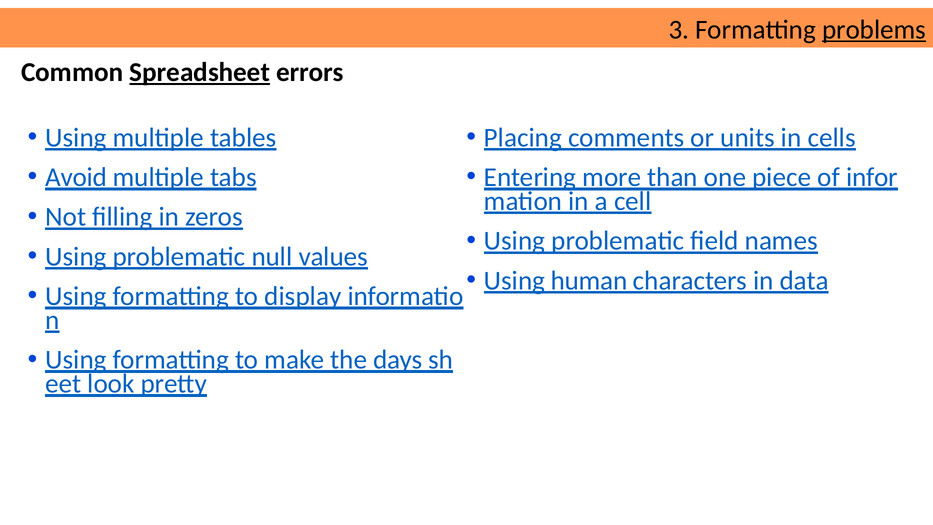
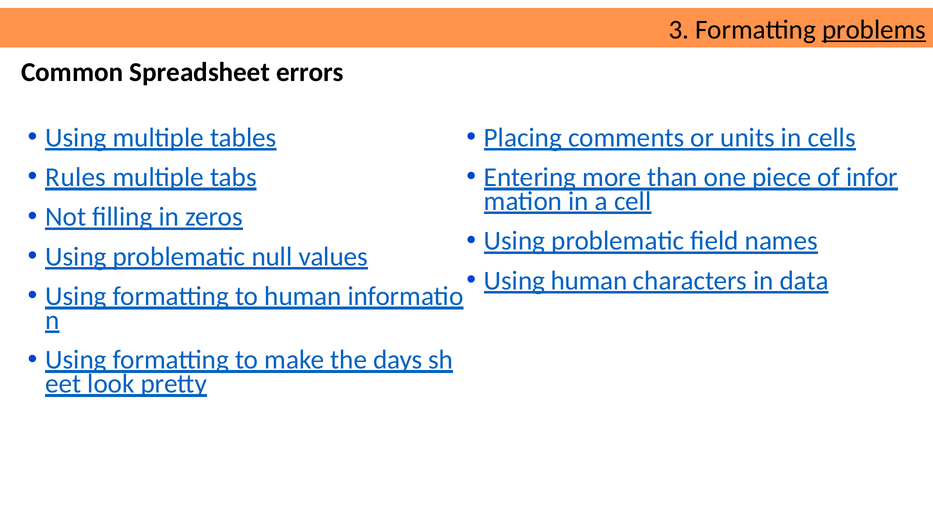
Spreadsheet underline: present -> none
Avoid: Avoid -> Rules
to display: display -> human
